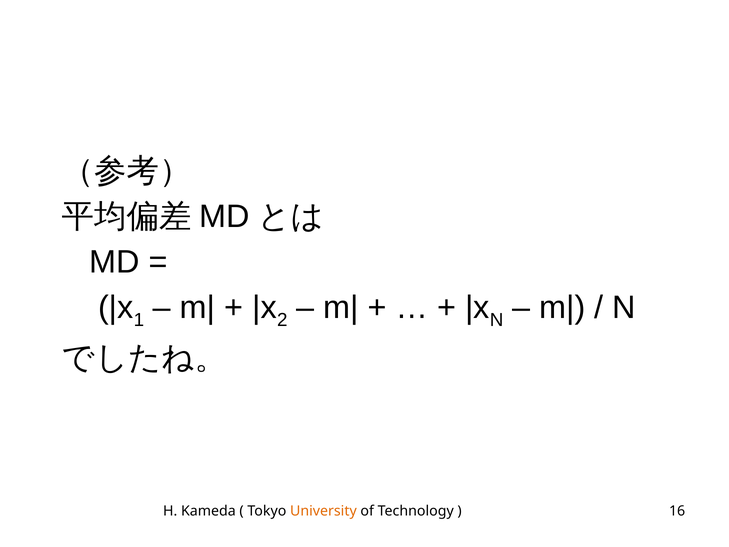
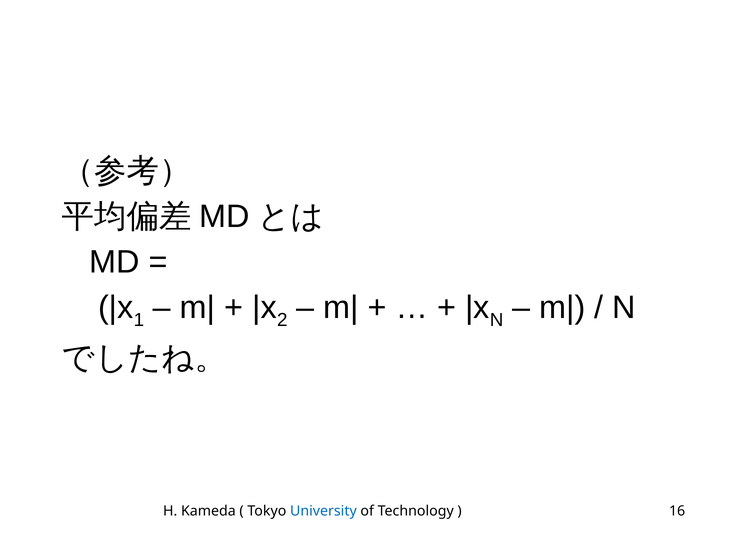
University colour: orange -> blue
